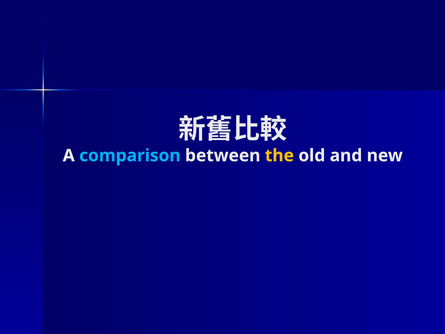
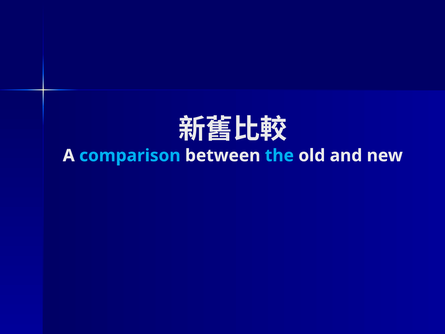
the colour: yellow -> light blue
